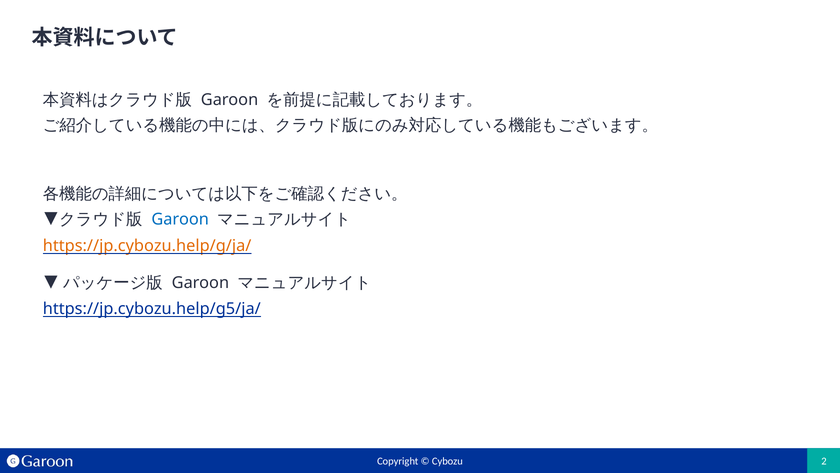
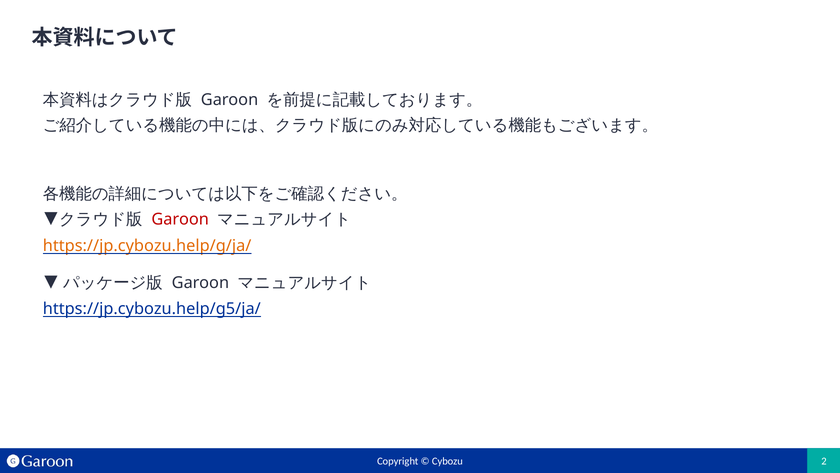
Garoon at (180, 219) colour: blue -> red
